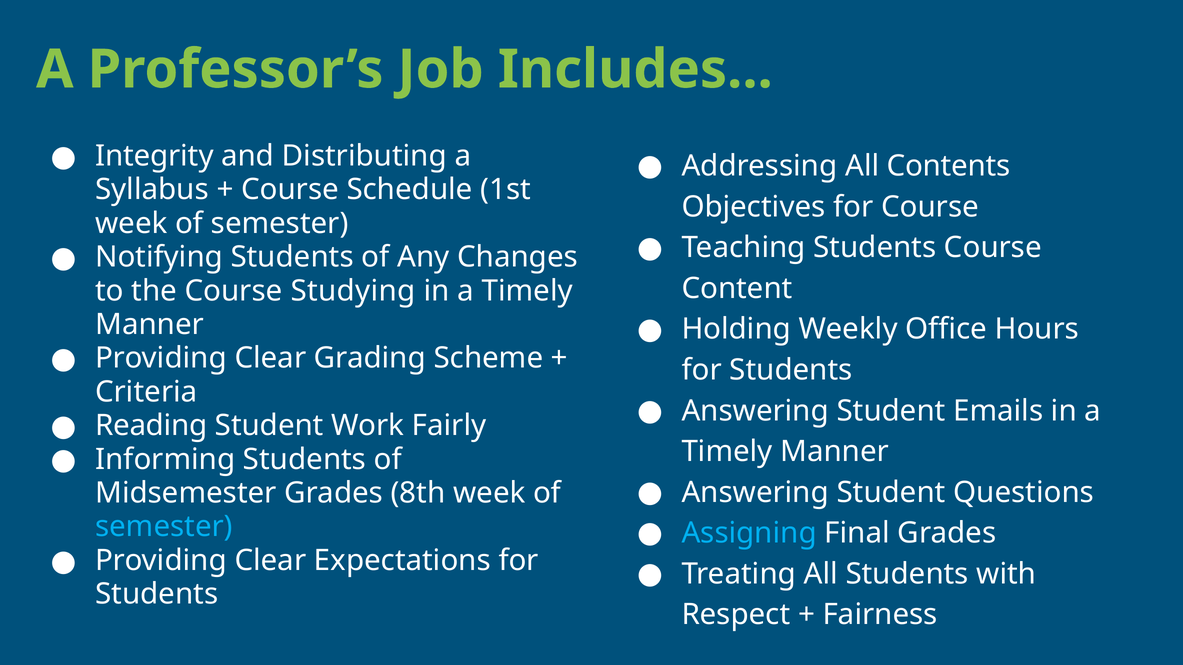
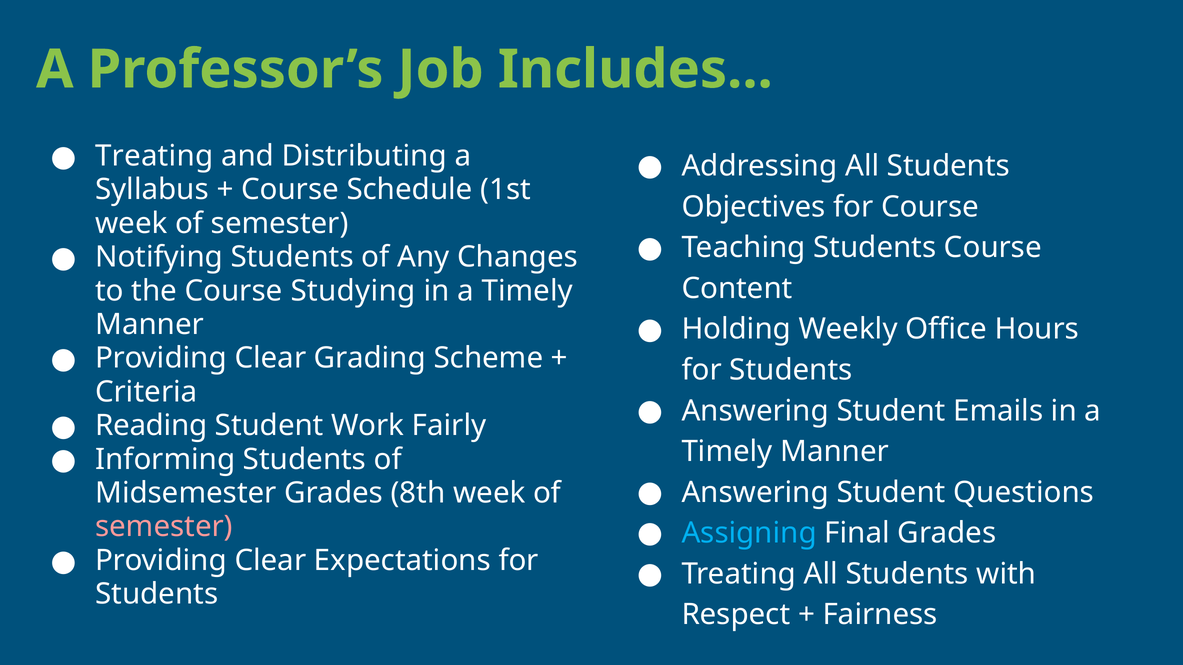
Integrity at (154, 156): Integrity -> Treating
Addressing All Contents: Contents -> Students
semester at (164, 527) colour: light blue -> pink
